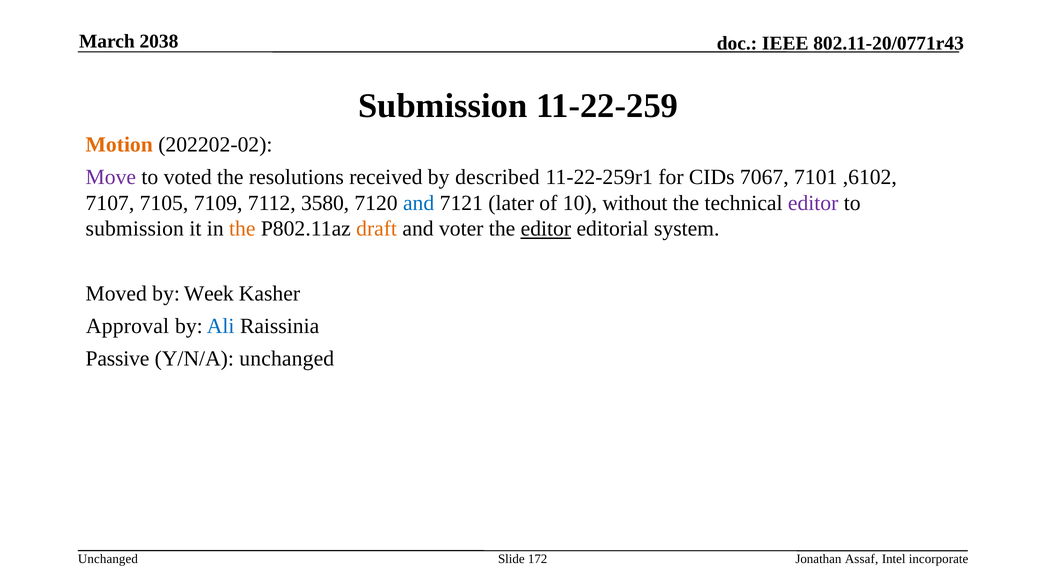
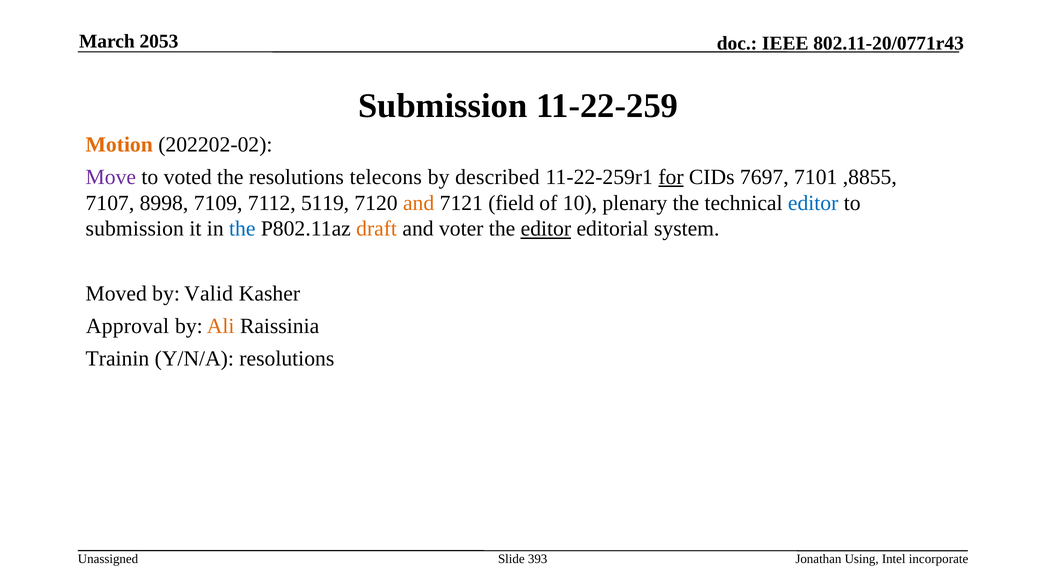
2038: 2038 -> 2053
received: received -> telecons
for underline: none -> present
7067: 7067 -> 7697
,6102: ,6102 -> ,8855
7105: 7105 -> 8998
3580: 3580 -> 5119
and at (419, 203) colour: blue -> orange
later: later -> field
without: without -> plenary
editor at (813, 203) colour: purple -> blue
the at (242, 229) colour: orange -> blue
Week: Week -> Valid
Ali colour: blue -> orange
Passive: Passive -> Trainin
Y/N/A unchanged: unchanged -> resolutions
Unchanged at (108, 559): Unchanged -> Unassigned
172: 172 -> 393
Assaf: Assaf -> Using
